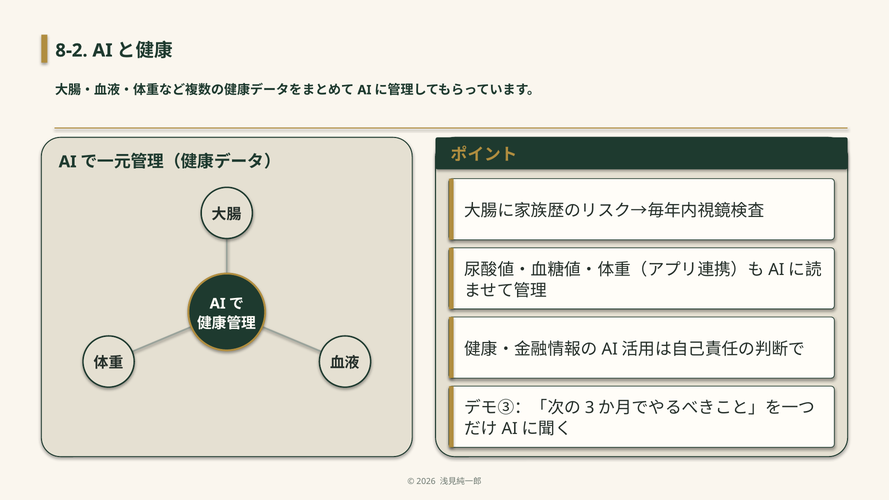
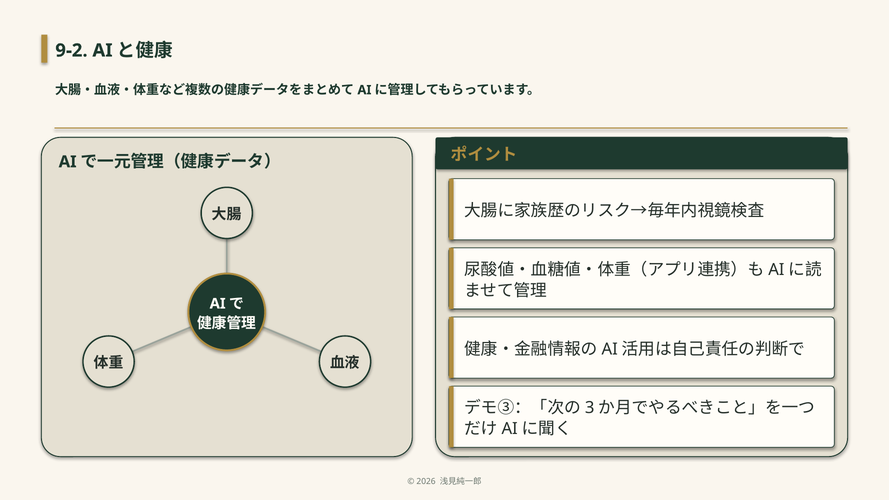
8-2: 8-2 -> 9-2
